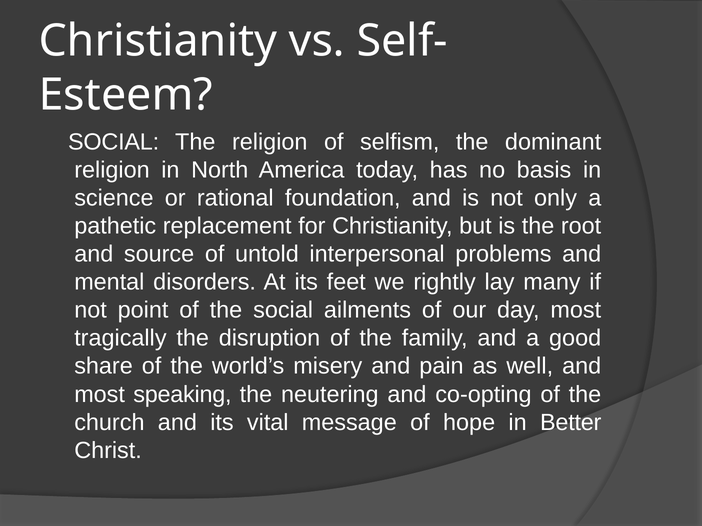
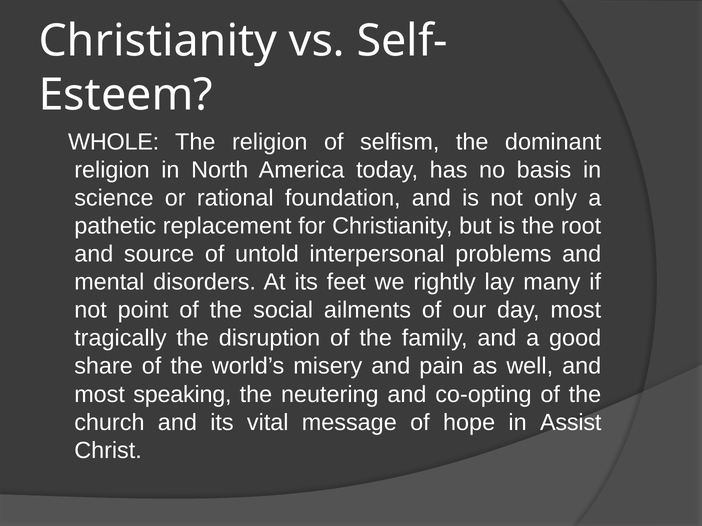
SOCIAL at (114, 142): SOCIAL -> WHOLE
Better: Better -> Assist
